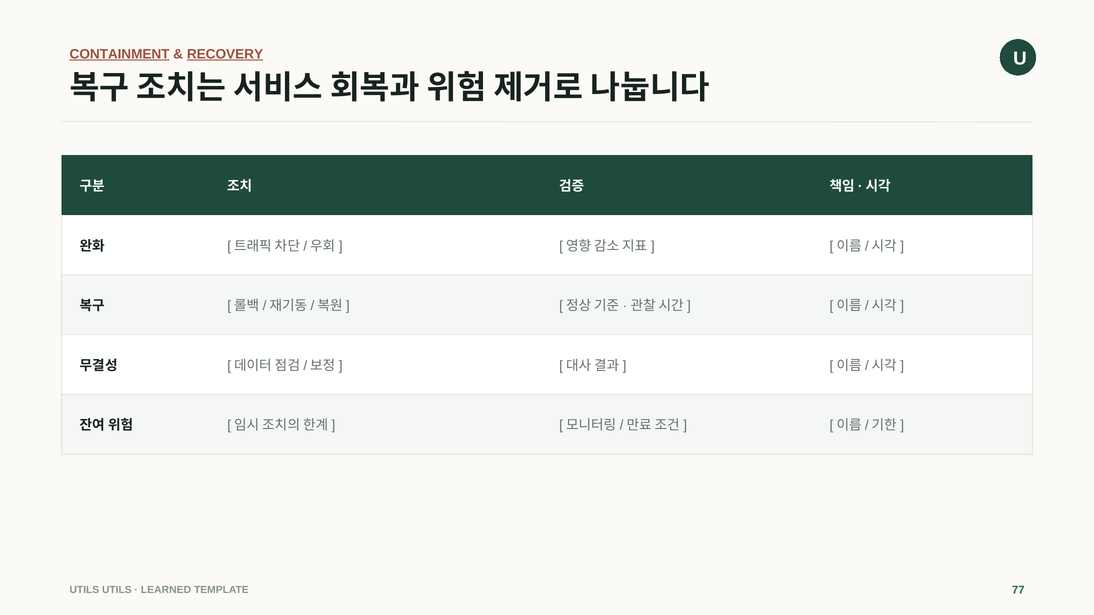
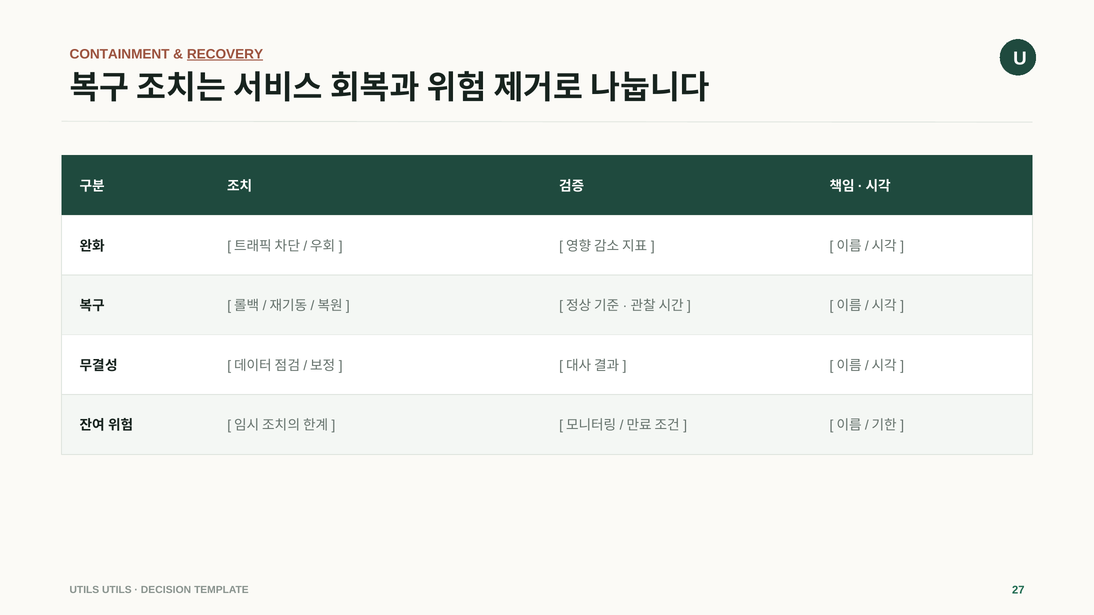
CONTAINMENT underline: present -> none
LEARNED: LEARNED -> DECISION
77: 77 -> 27
